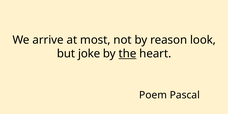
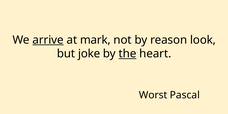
arrive underline: none -> present
most: most -> mark
Poem: Poem -> Worst
